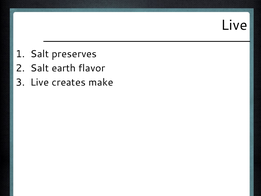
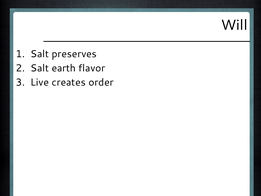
Live at (234, 25): Live -> Will
make: make -> order
